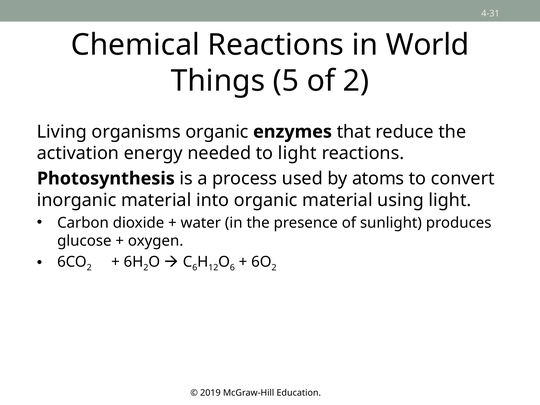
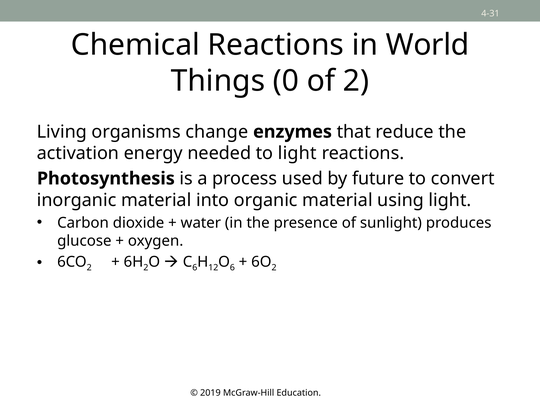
5: 5 -> 0
organisms organic: organic -> change
atoms: atoms -> future
